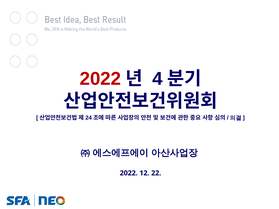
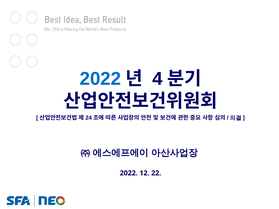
2022 at (100, 79) colour: red -> blue
